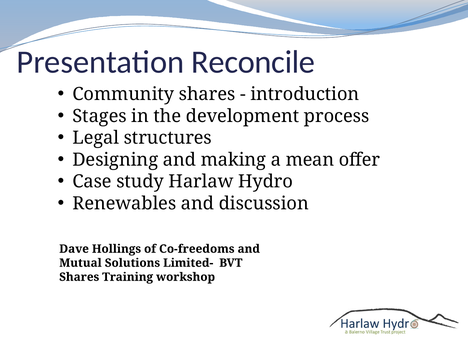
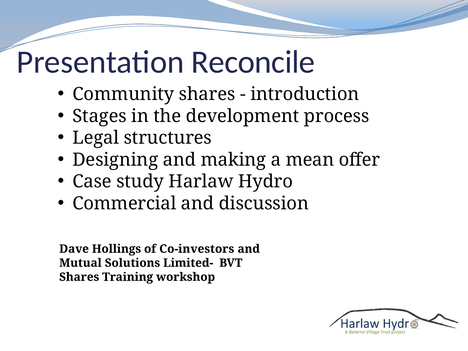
Renewables: Renewables -> Commercial
Co-freedoms: Co-freedoms -> Co-investors
